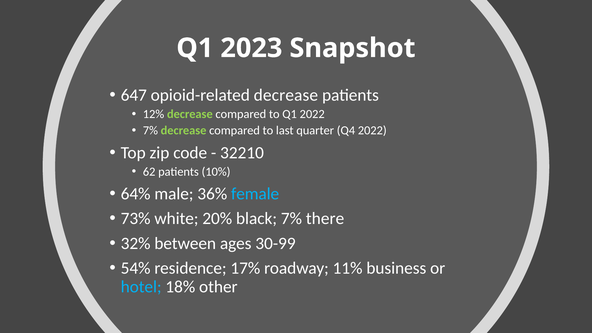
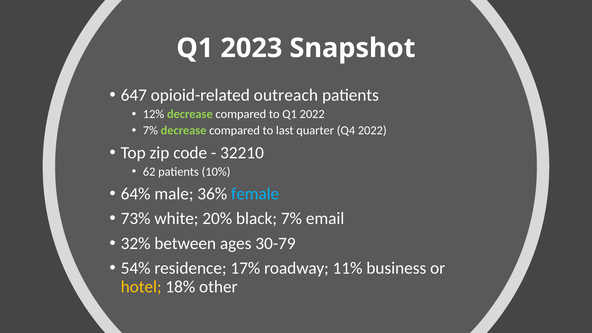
opioid-related decrease: decrease -> outreach
there: there -> email
30-99: 30-99 -> 30-79
hotel colour: light blue -> yellow
